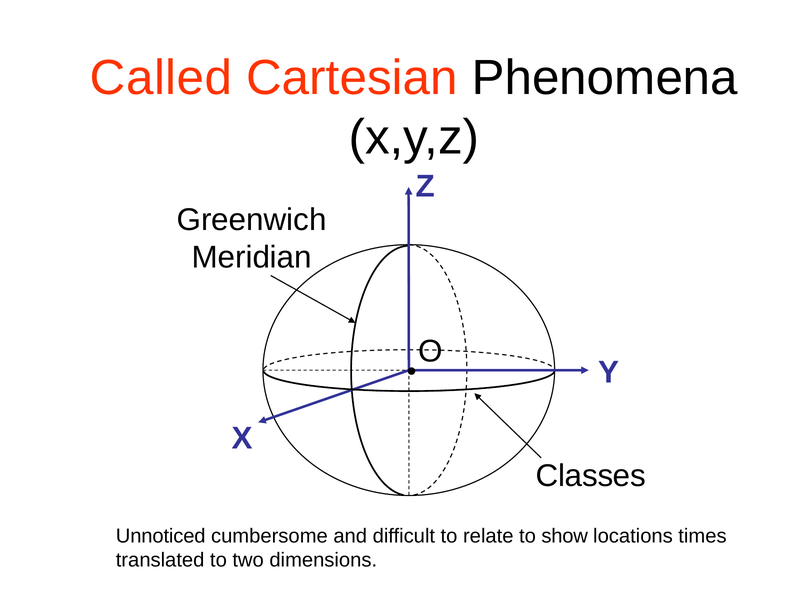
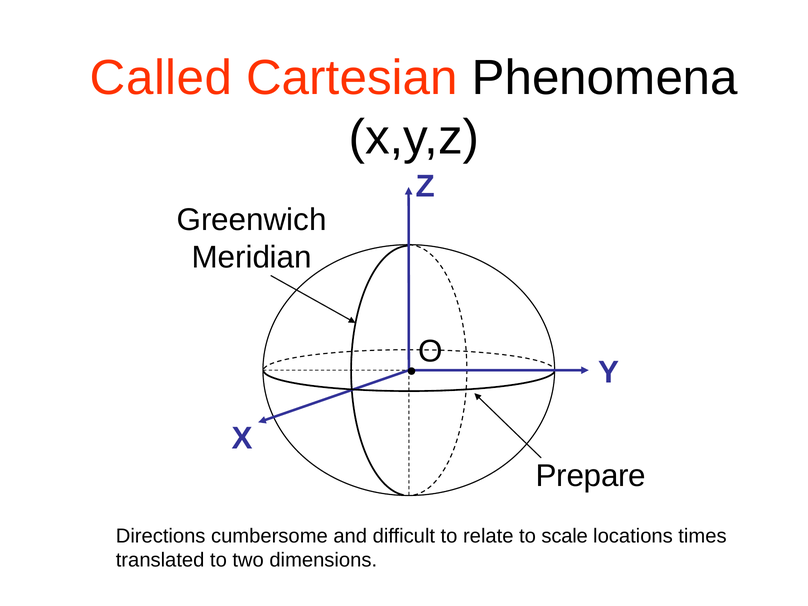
Classes: Classes -> Prepare
Unnoticed: Unnoticed -> Directions
show: show -> scale
